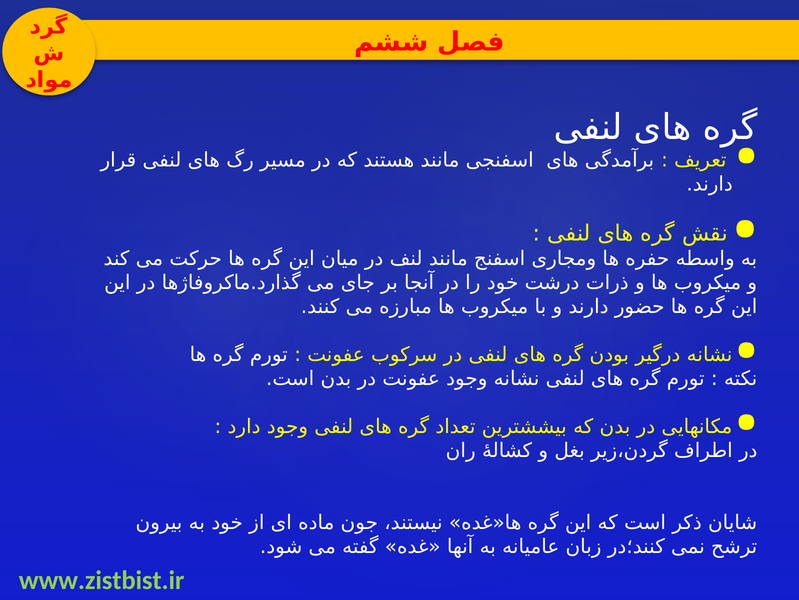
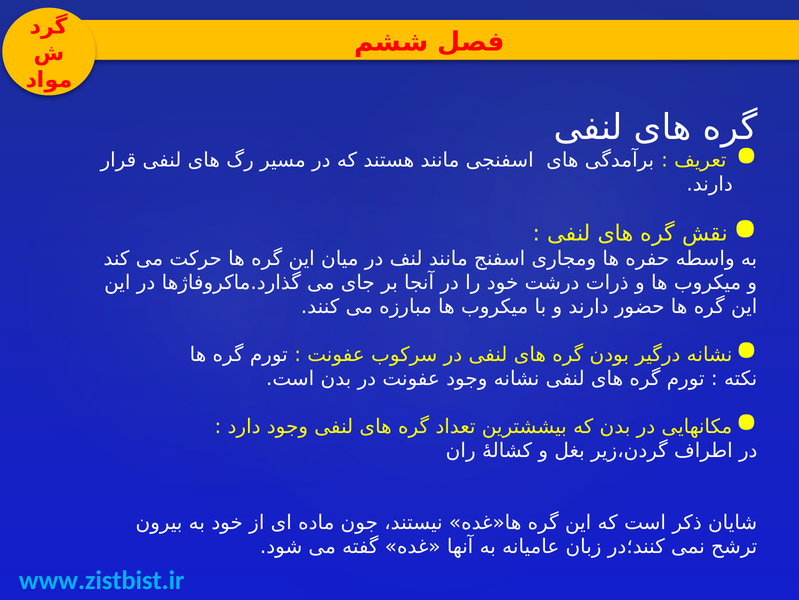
www.zistbist.ir colour: light green -> light blue
